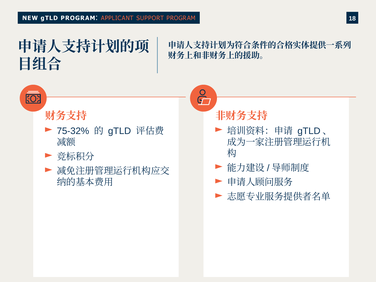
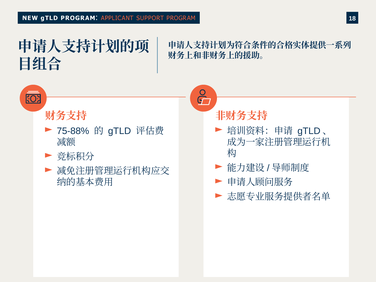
75-32%: 75-32% -> 75-88%
